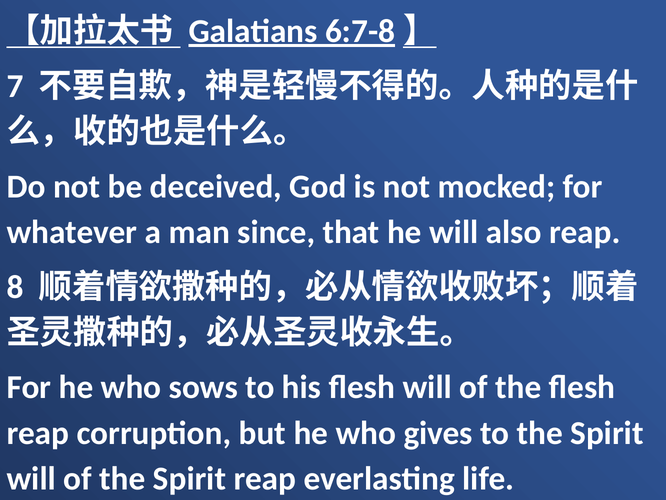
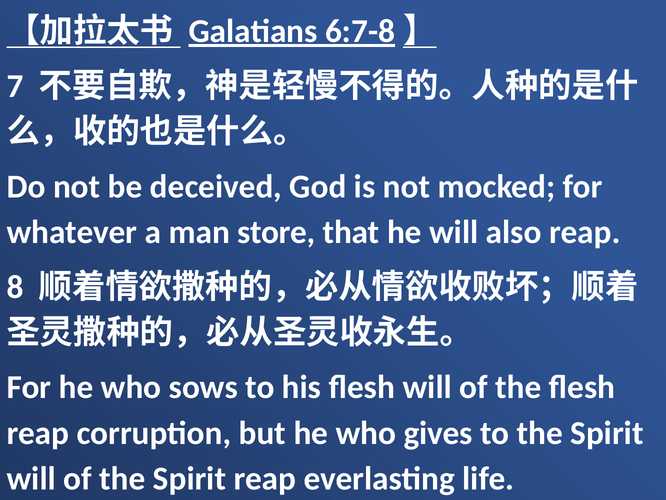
since: since -> store
